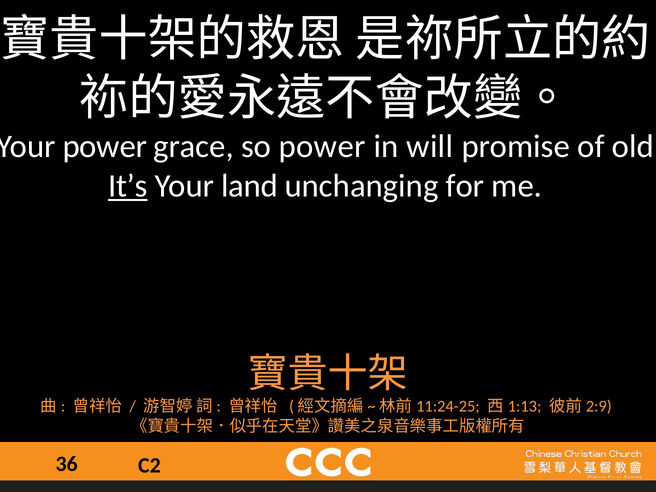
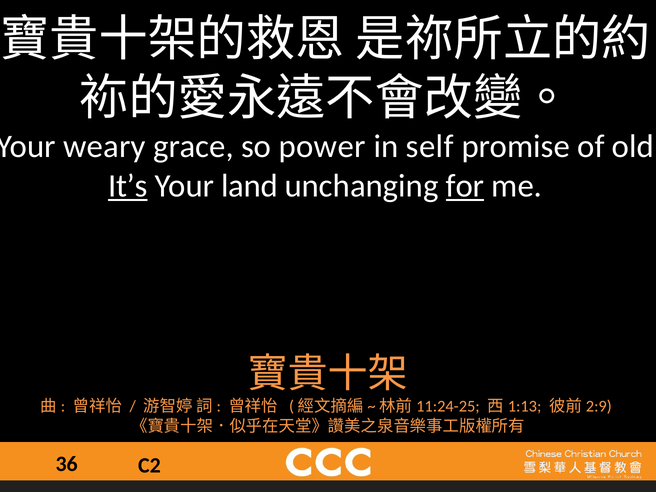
power at (105, 146): power -> weary
will: will -> self
for underline: none -> present
